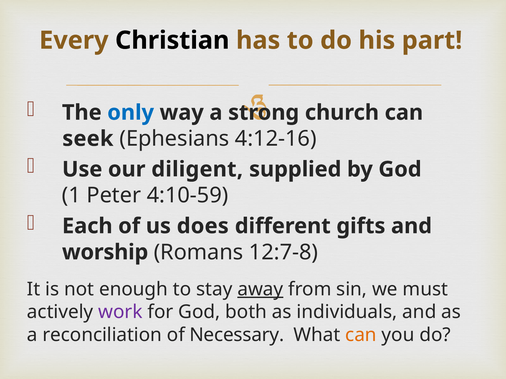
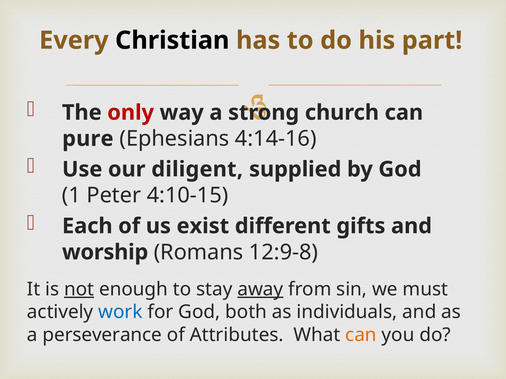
only colour: blue -> red
seek: seek -> pure
4:12-16: 4:12-16 -> 4:14-16
4:10-59: 4:10-59 -> 4:10-15
does: does -> exist
12:7-8: 12:7-8 -> 12:9-8
not underline: none -> present
work colour: purple -> blue
reconciliation: reconciliation -> perseverance
Necessary: Necessary -> Attributes
